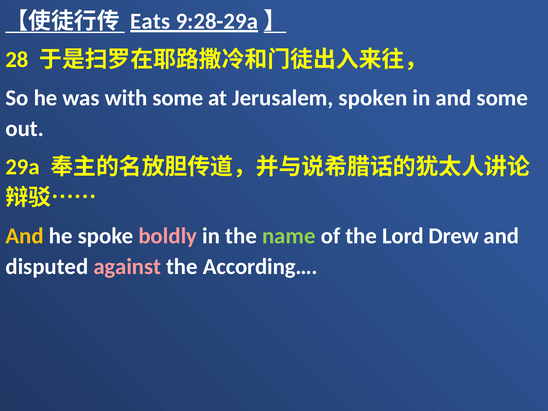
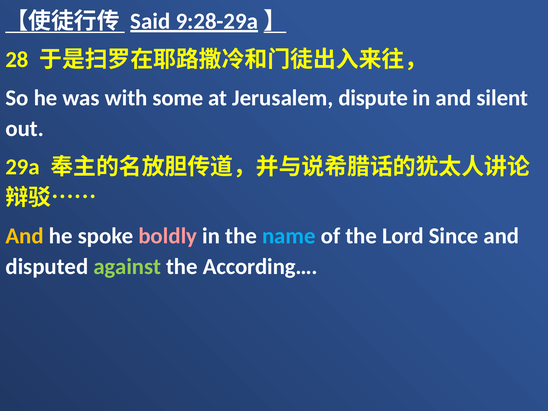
Eats: Eats -> Said
spoken: spoken -> dispute
and some: some -> silent
name colour: light green -> light blue
Drew: Drew -> Since
against colour: pink -> light green
